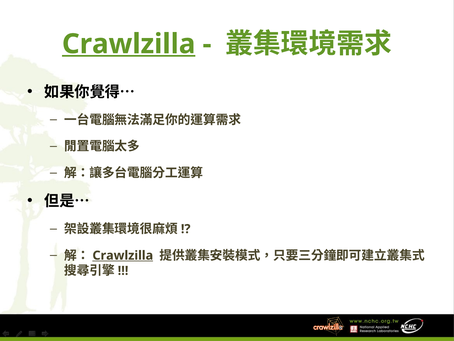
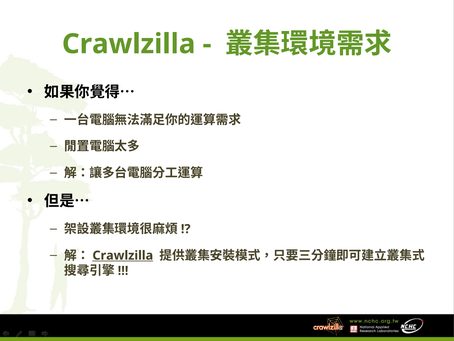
Crawlzilla at (129, 44) underline: present -> none
